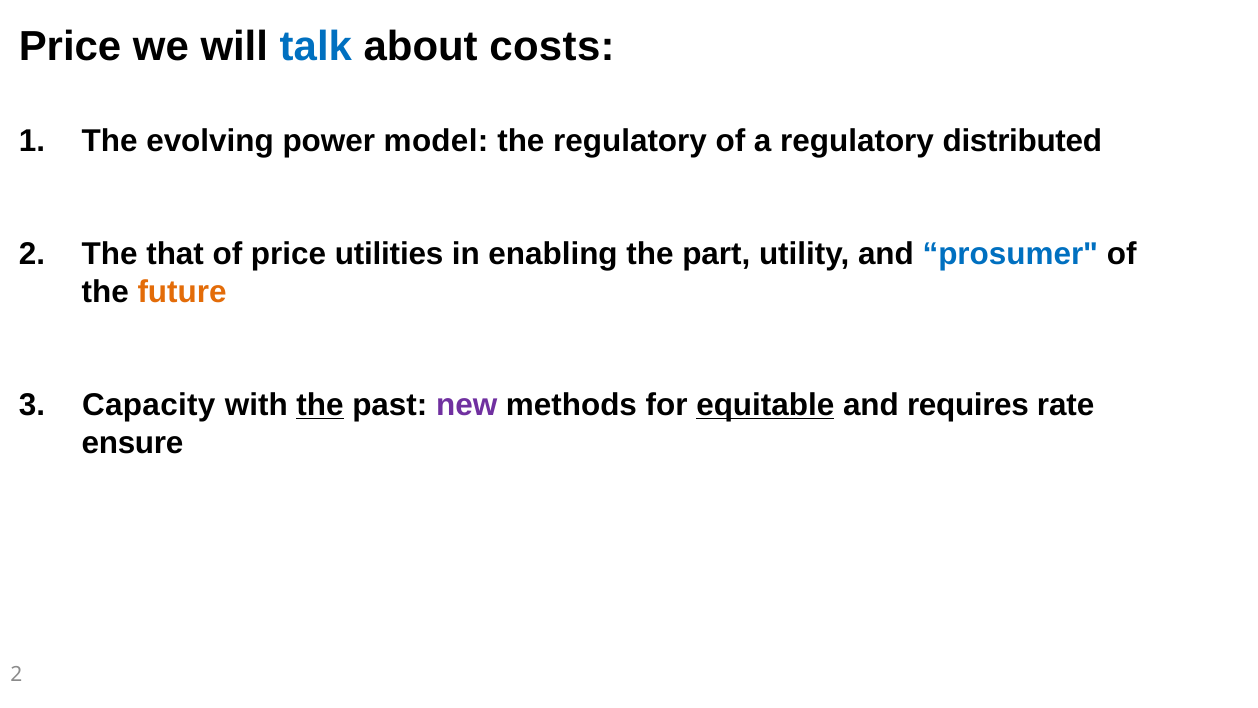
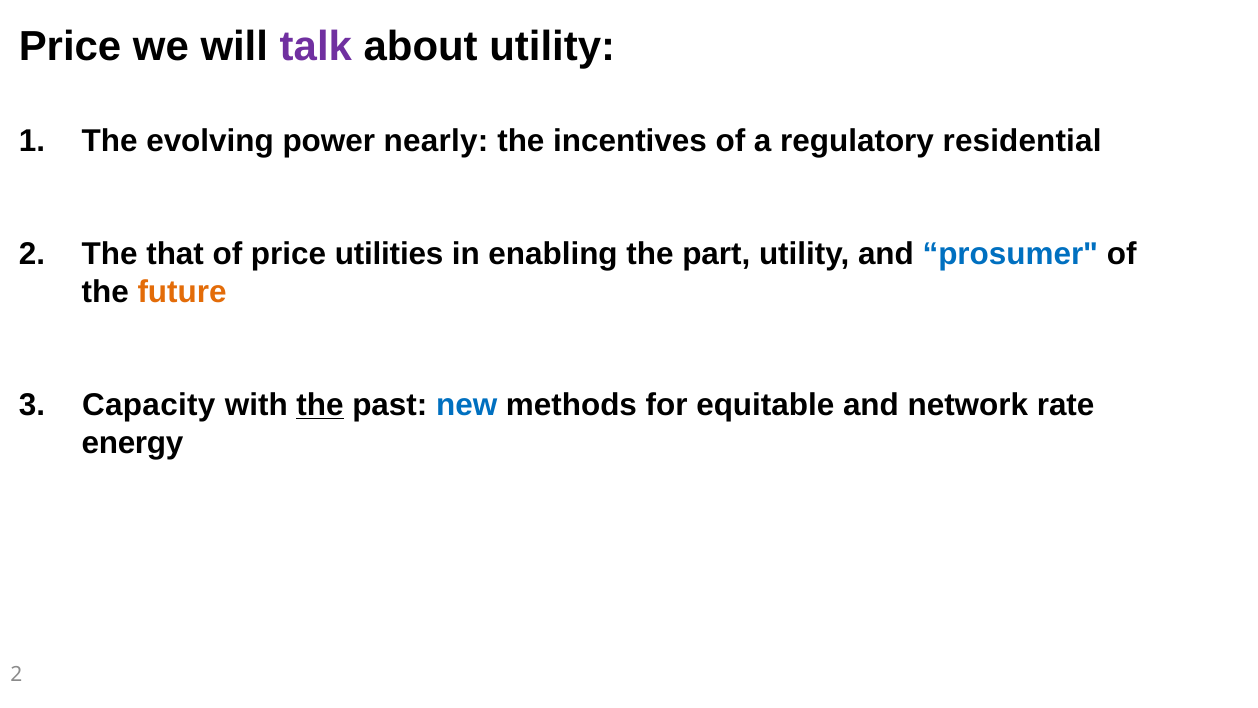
talk colour: blue -> purple
about costs: costs -> utility
model: model -> nearly
the regulatory: regulatory -> incentives
distributed: distributed -> residential
new colour: purple -> blue
equitable underline: present -> none
requires: requires -> network
ensure: ensure -> energy
